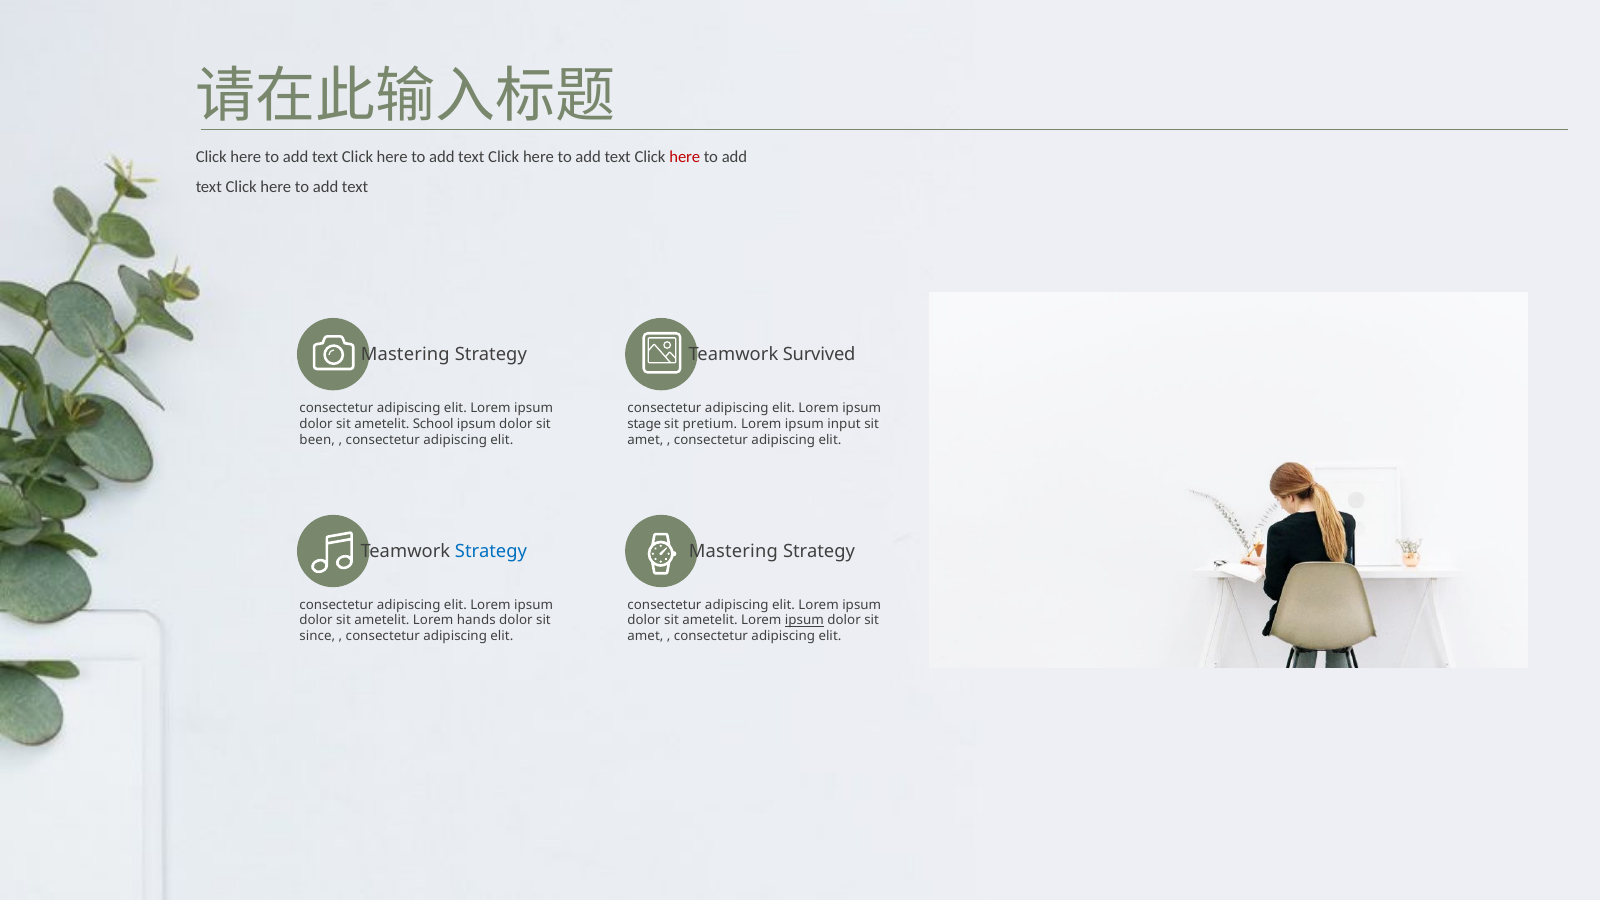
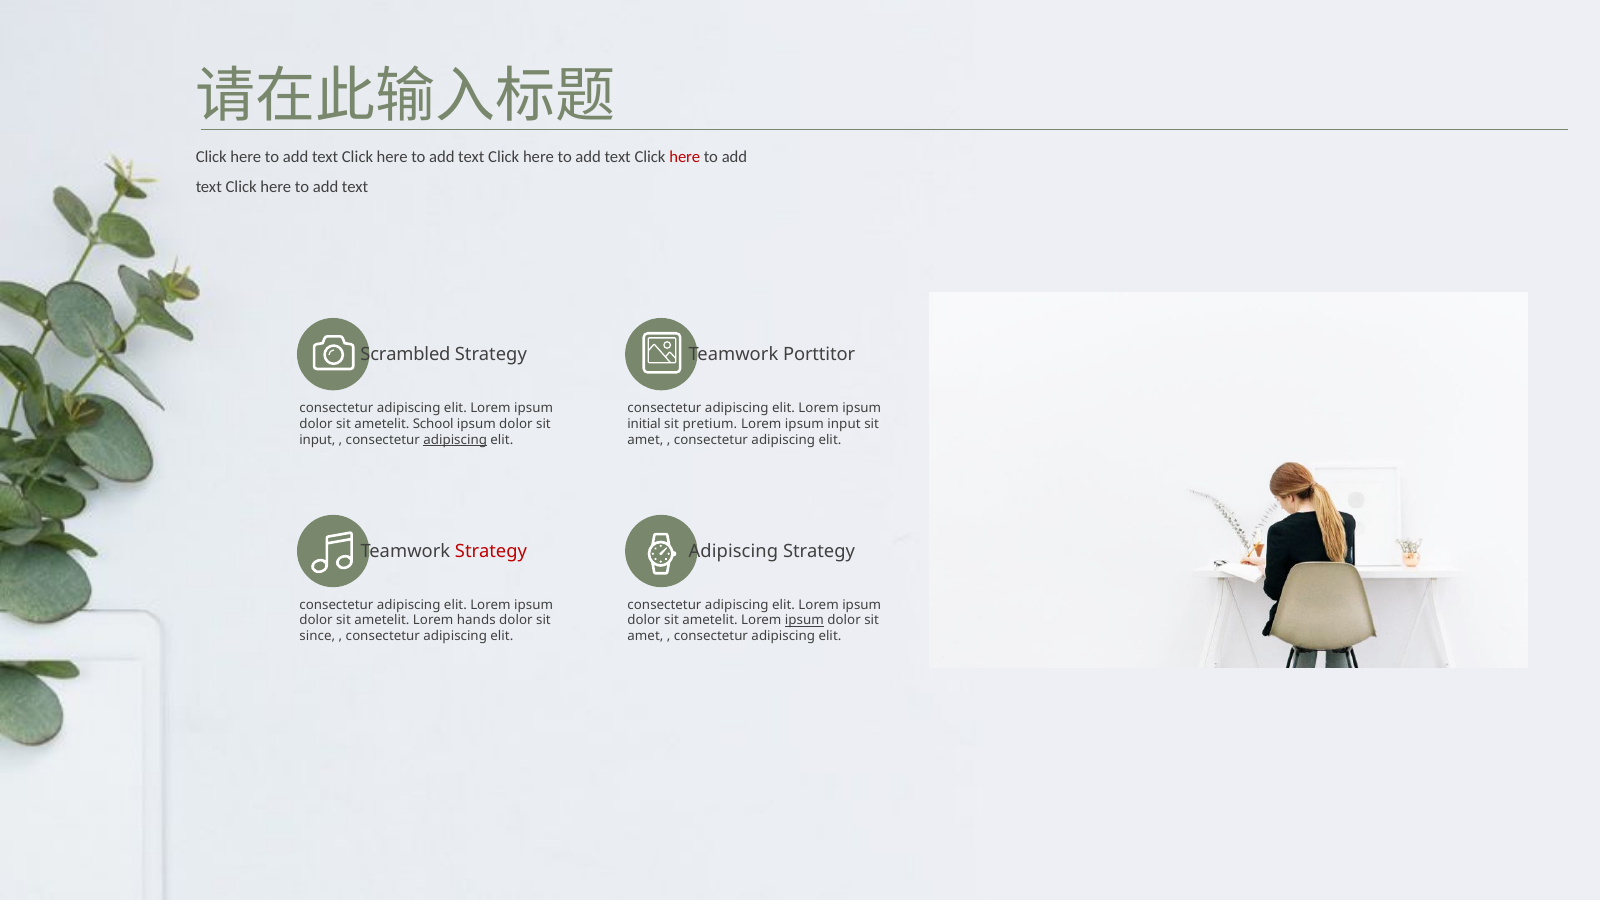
Mastering at (405, 355): Mastering -> Scrambled
Survived: Survived -> Porttitor
stage: stage -> initial
been at (317, 440): been -> input
adipiscing at (455, 440) underline: none -> present
Strategy at (491, 552) colour: blue -> red
Mastering at (733, 552): Mastering -> Adipiscing
